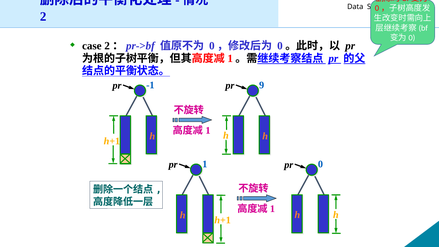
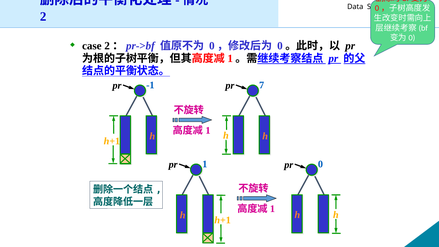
9: 9 -> 7
